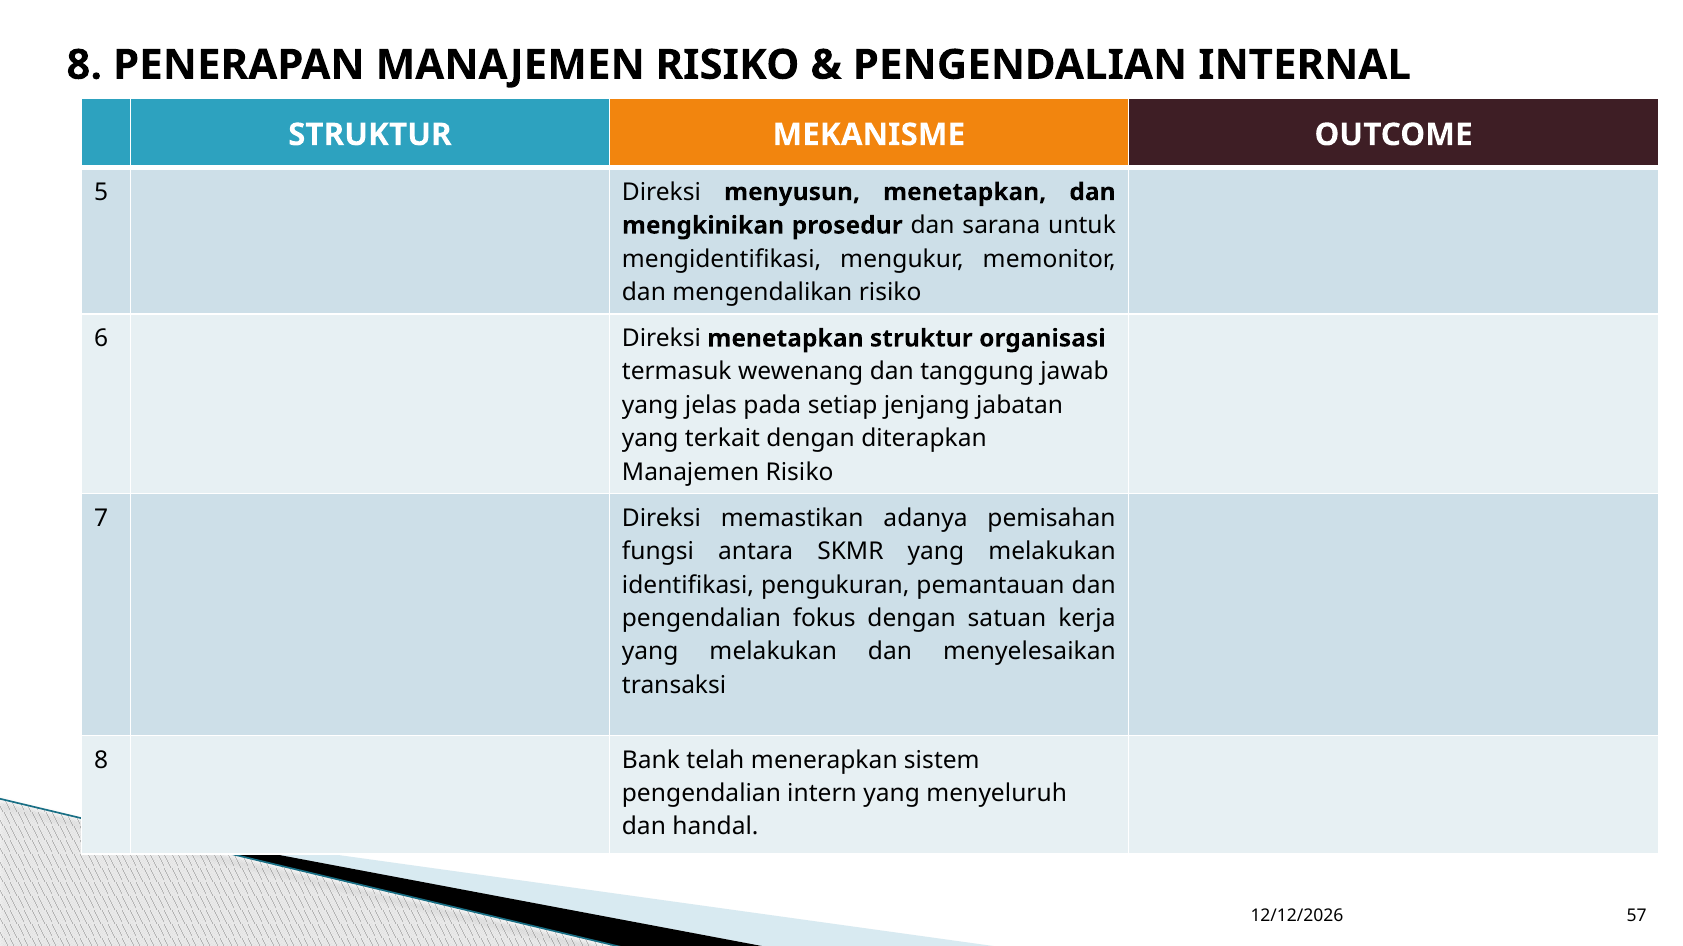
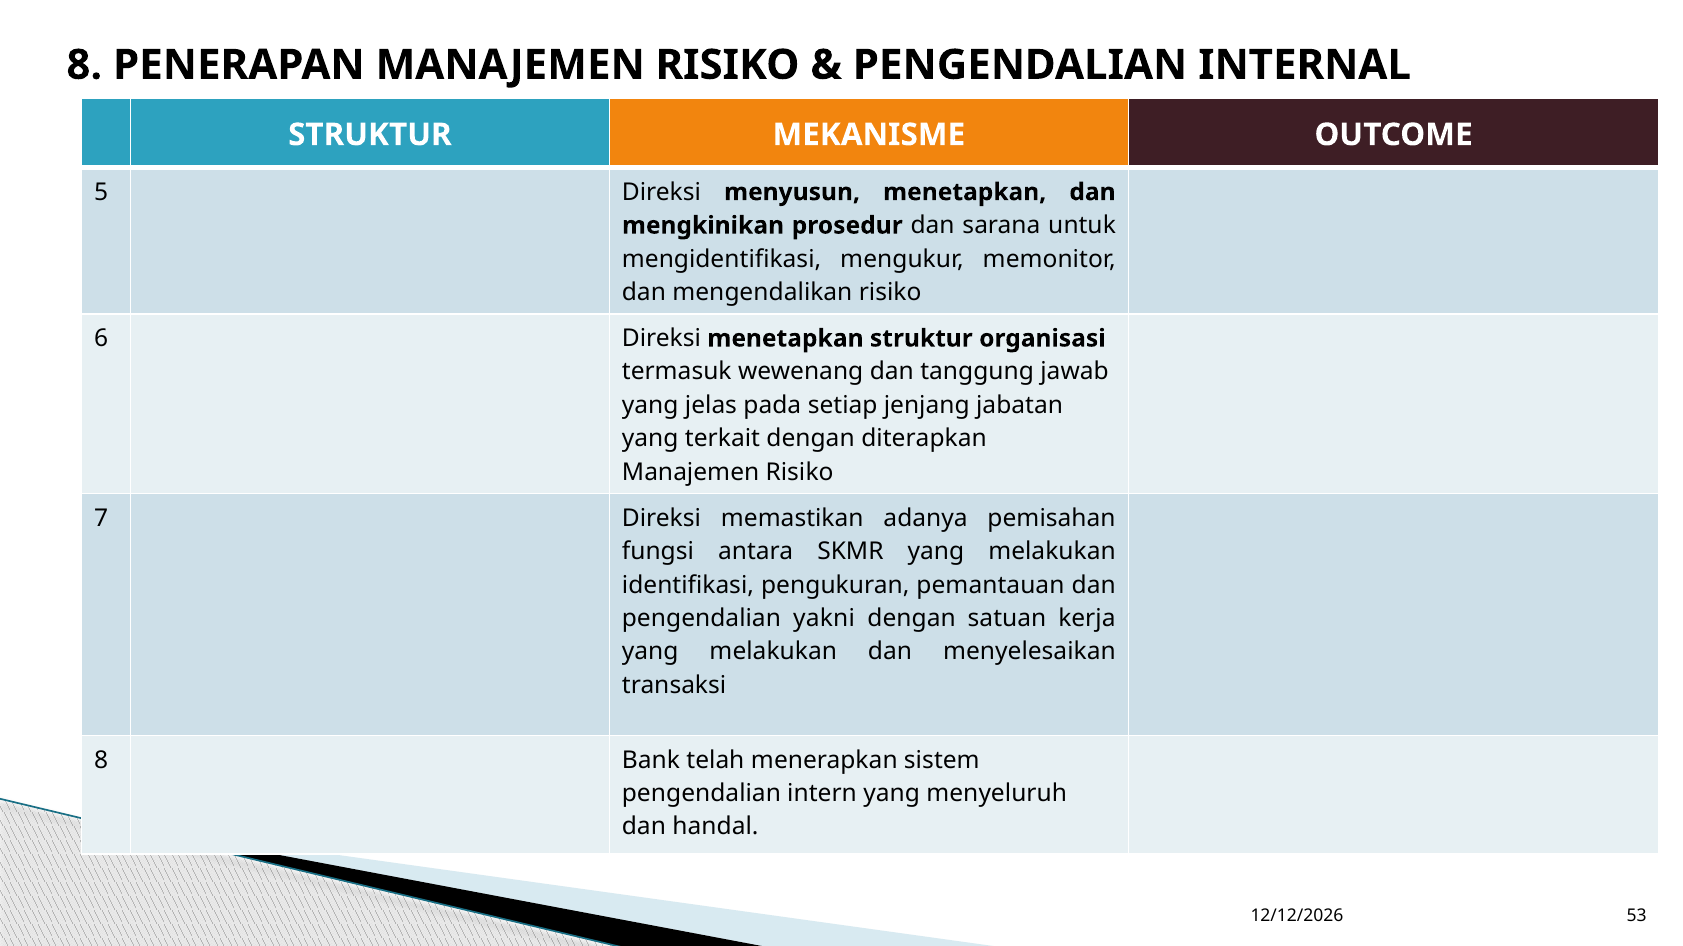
fokus: fokus -> yakni
57: 57 -> 53
